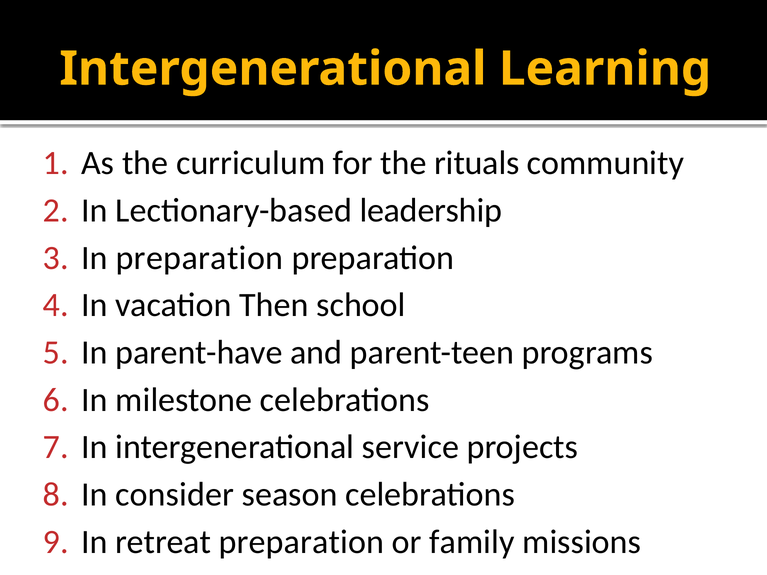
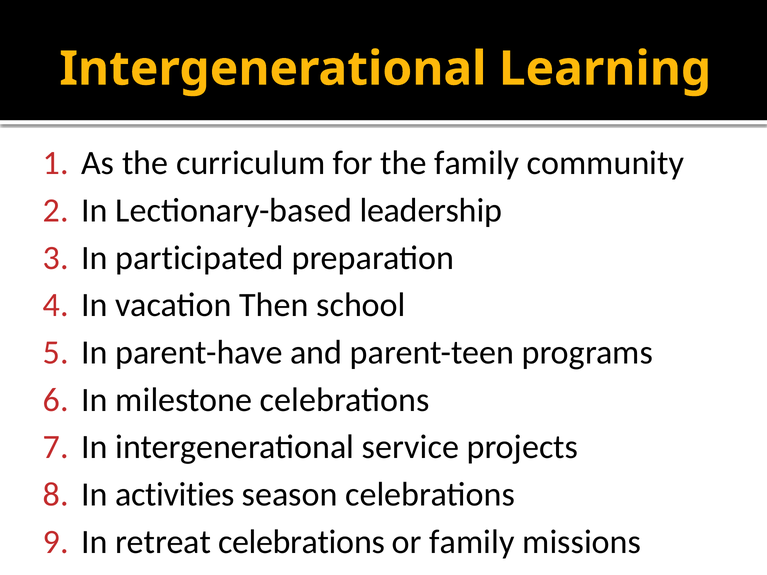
the rituals: rituals -> family
In preparation: preparation -> participated
consider: consider -> activities
retreat preparation: preparation -> celebrations
